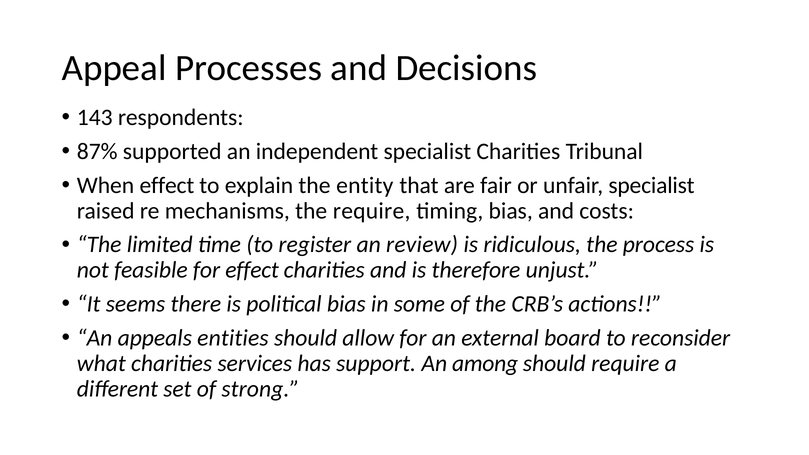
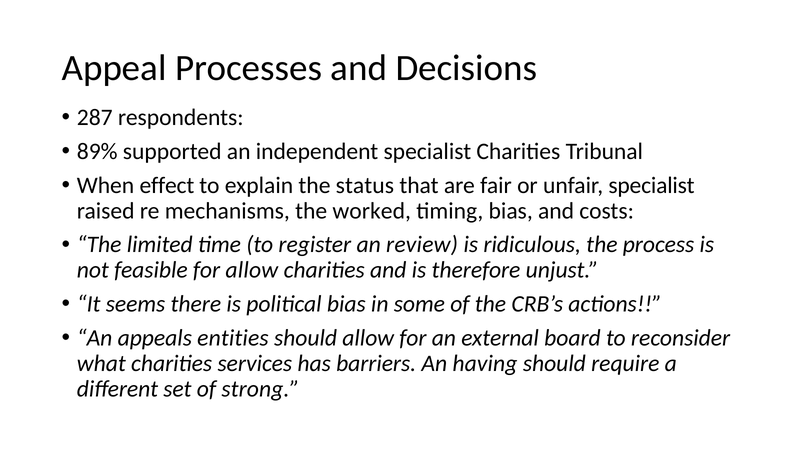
143: 143 -> 287
87%: 87% -> 89%
entity: entity -> status
the require: require -> worked
for effect: effect -> allow
support: support -> barriers
among: among -> having
